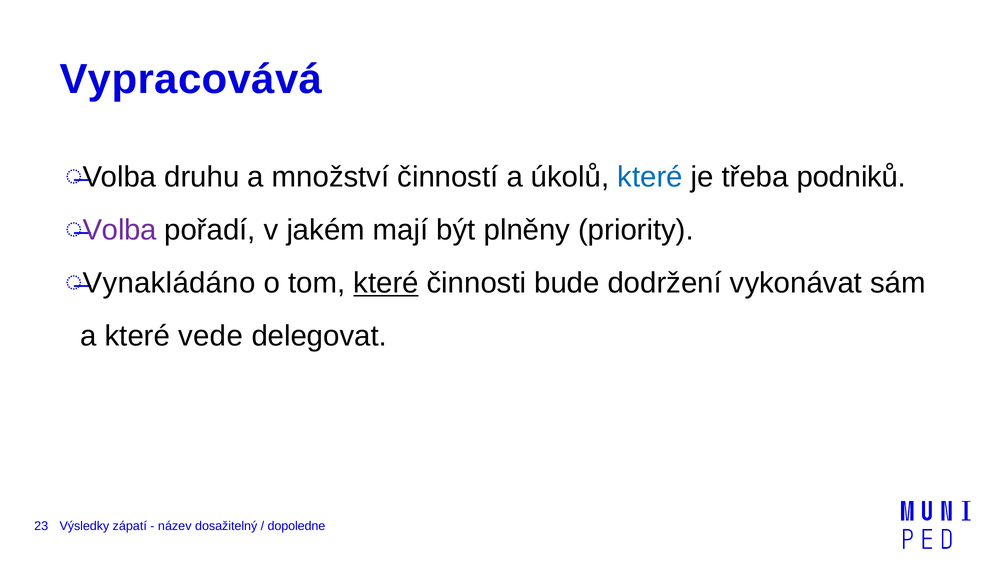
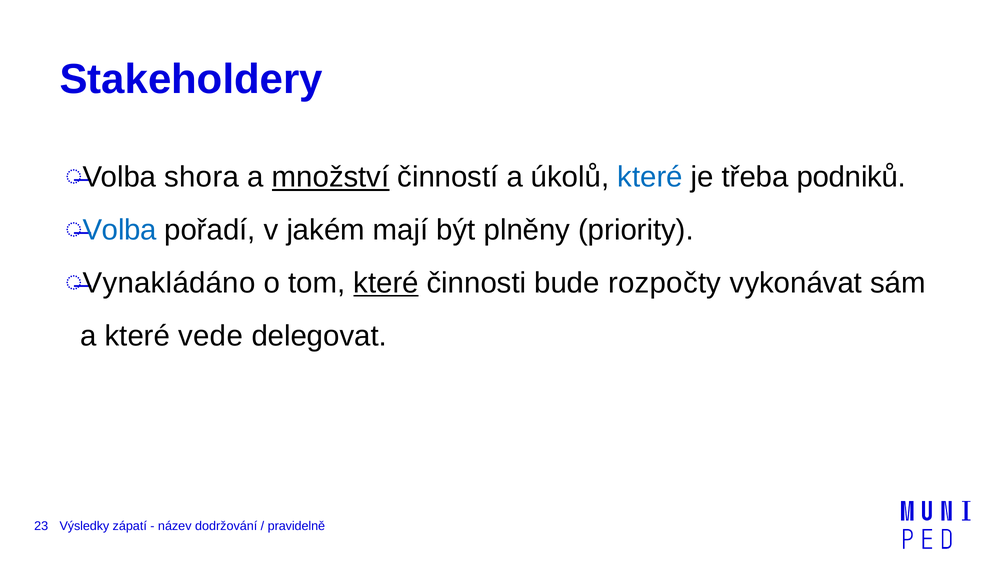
Vypracovává: Vypracovává -> Stakeholdery
druhu: druhu -> shora
množství underline: none -> present
Volba at (120, 230) colour: purple -> blue
dodržení: dodržení -> rozpočty
dosažitelný: dosažitelný -> dodržování
dopoledne: dopoledne -> pravidelně
